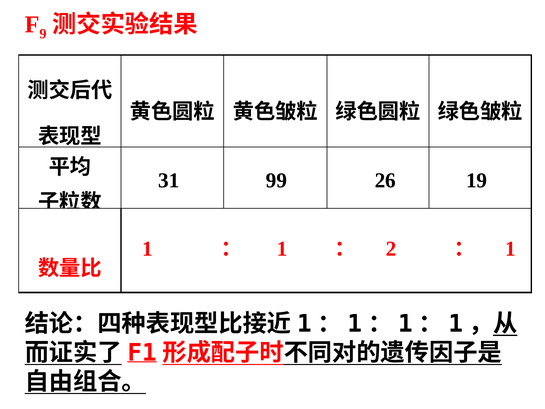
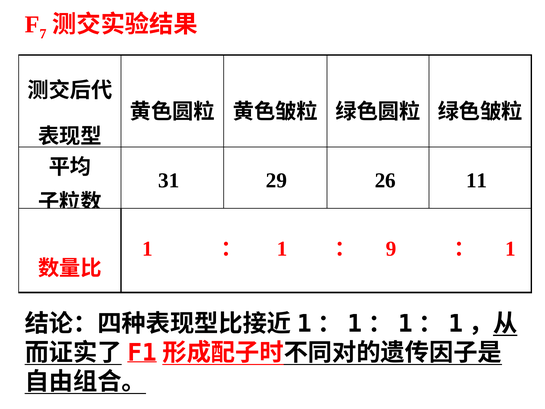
9: 9 -> 7
99: 99 -> 29
19: 19 -> 11
2: 2 -> 9
